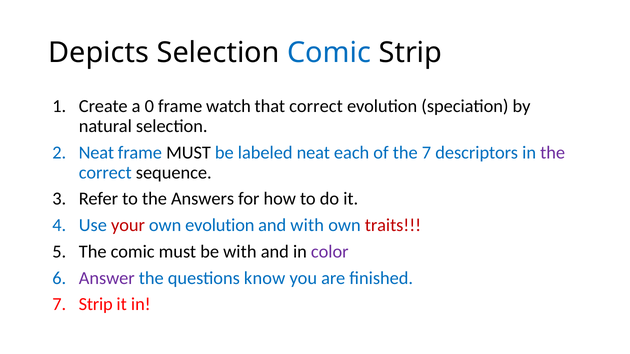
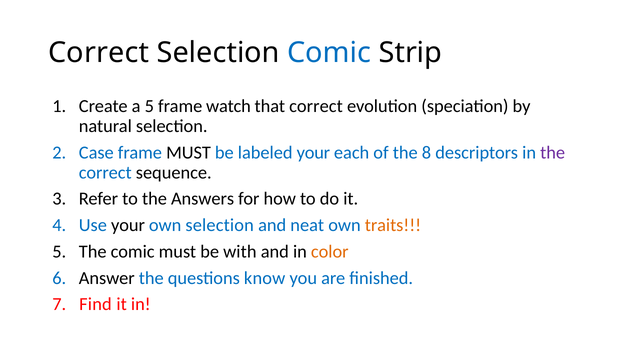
Depicts at (99, 53): Depicts -> Correct
a 0: 0 -> 5
Neat at (96, 153): Neat -> Case
labeled neat: neat -> your
the 7: 7 -> 8
your at (128, 225) colour: red -> black
own evolution: evolution -> selection
and with: with -> neat
traits colour: red -> orange
color colour: purple -> orange
Answer colour: purple -> black
Strip at (96, 305): Strip -> Find
